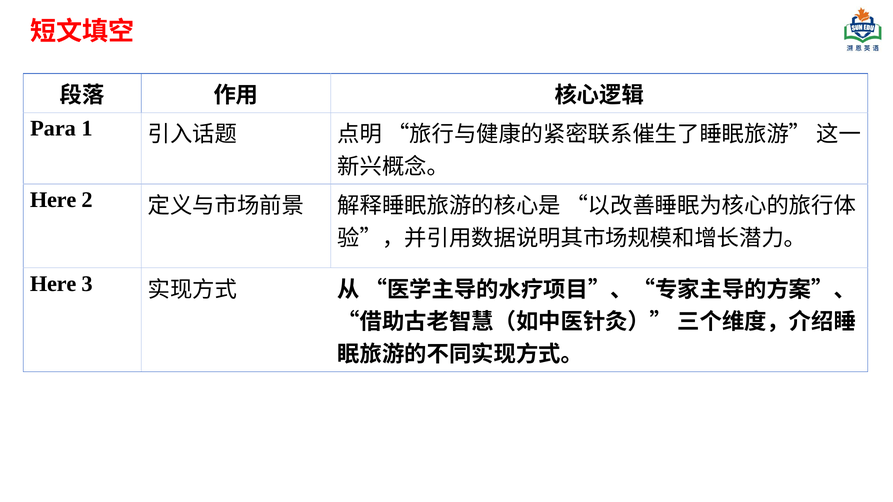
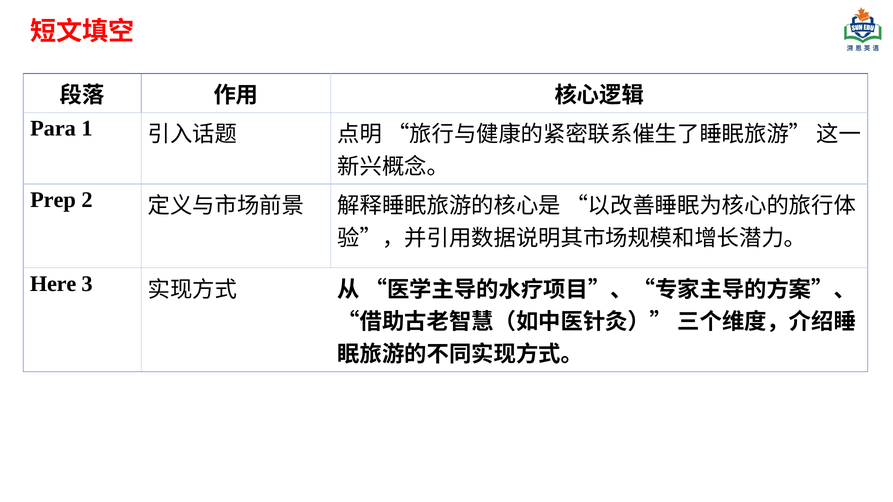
Here at (53, 200): Here -> Prep
